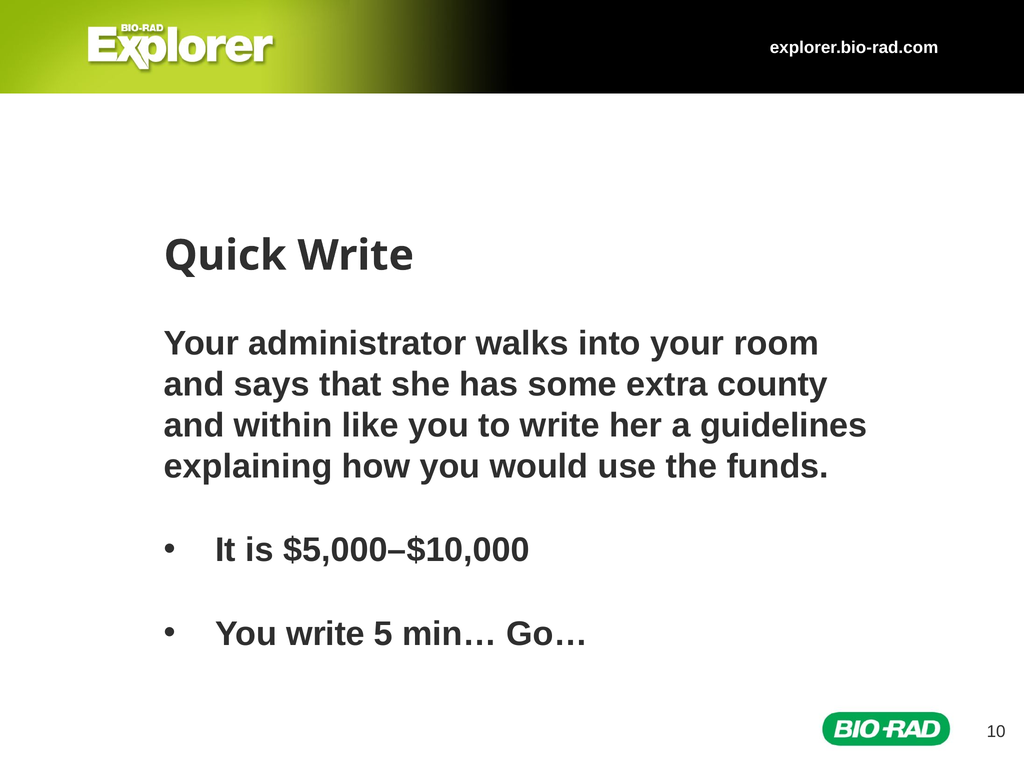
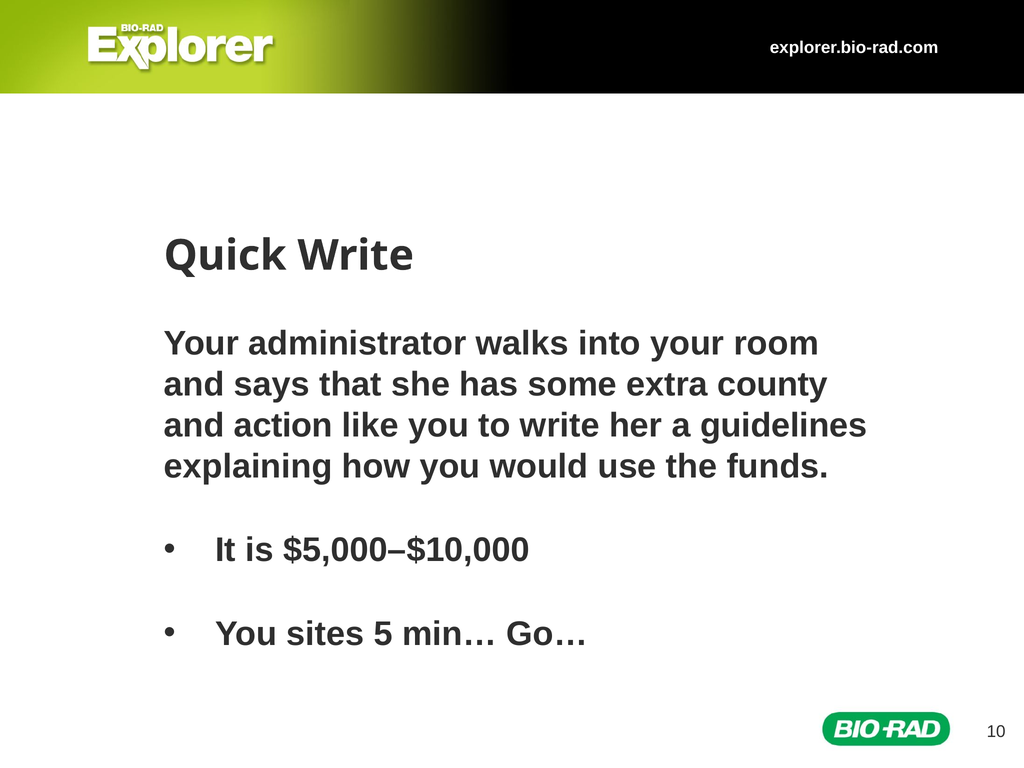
within: within -> action
You write: write -> sites
